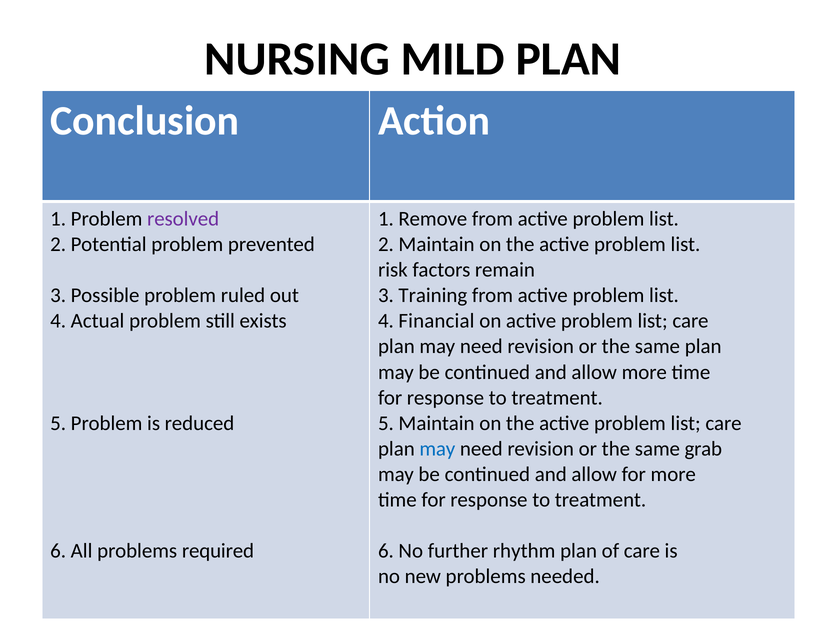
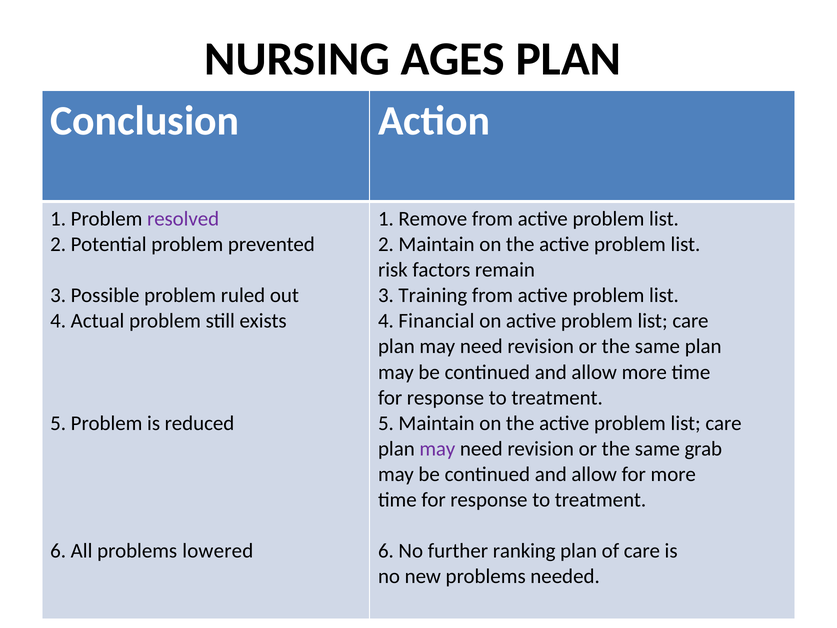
MILD: MILD -> AGES
may at (437, 449) colour: blue -> purple
required: required -> lowered
rhythm: rhythm -> ranking
